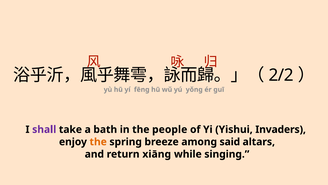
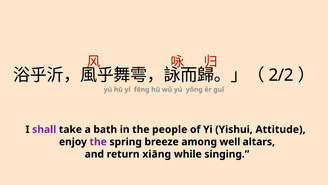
Invaders: Invaders -> Attitude
the at (98, 141) colour: orange -> purple
said: said -> well
